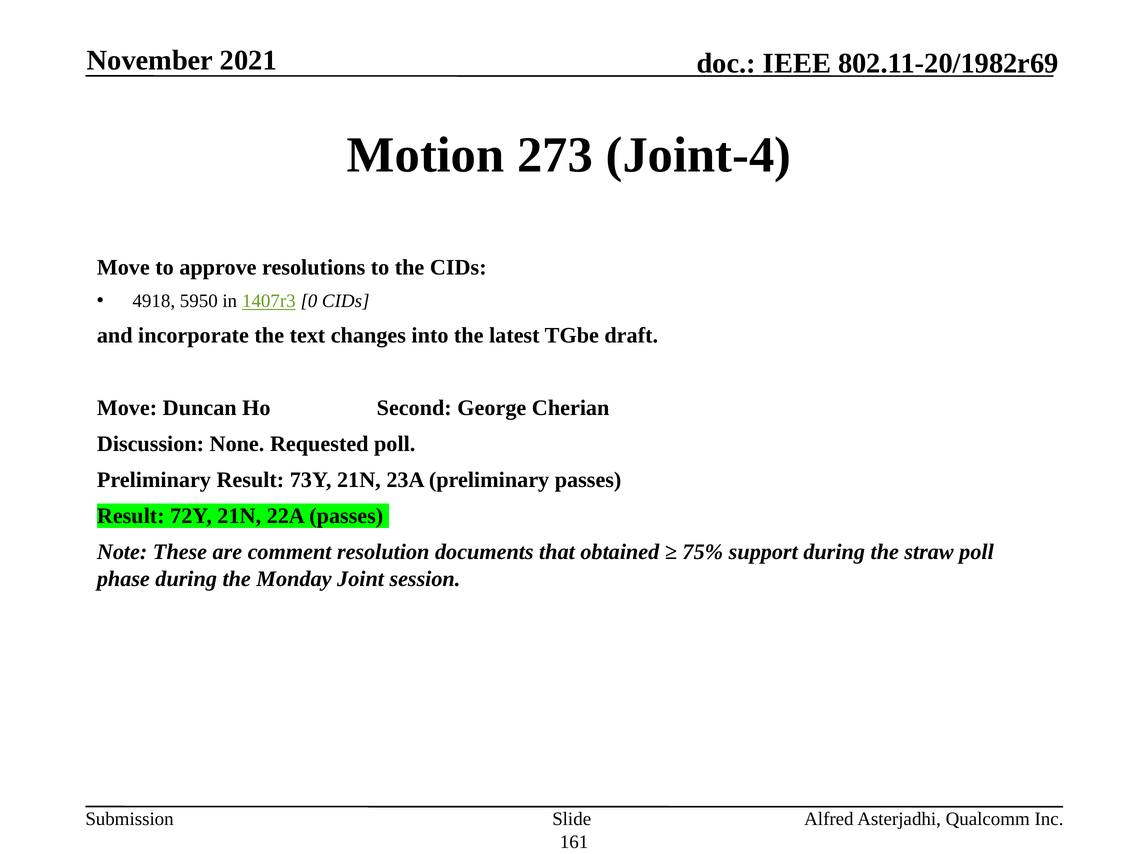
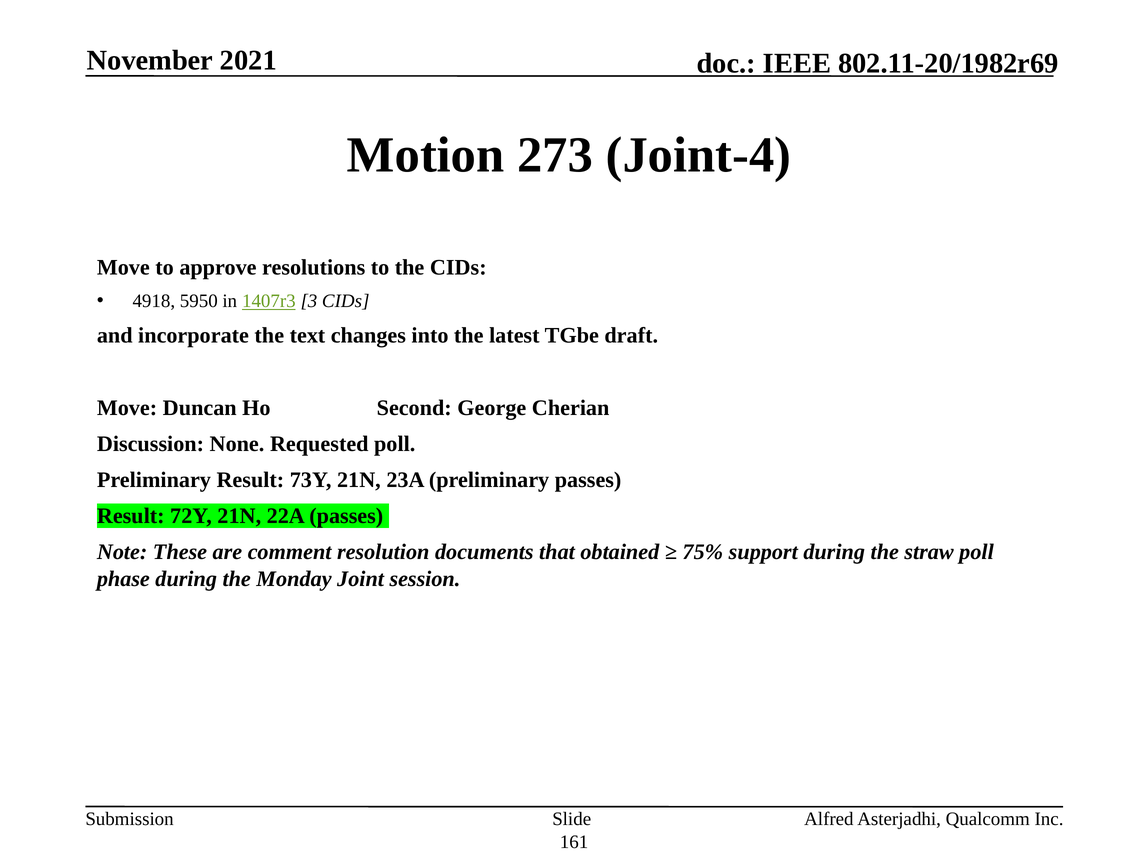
0: 0 -> 3
